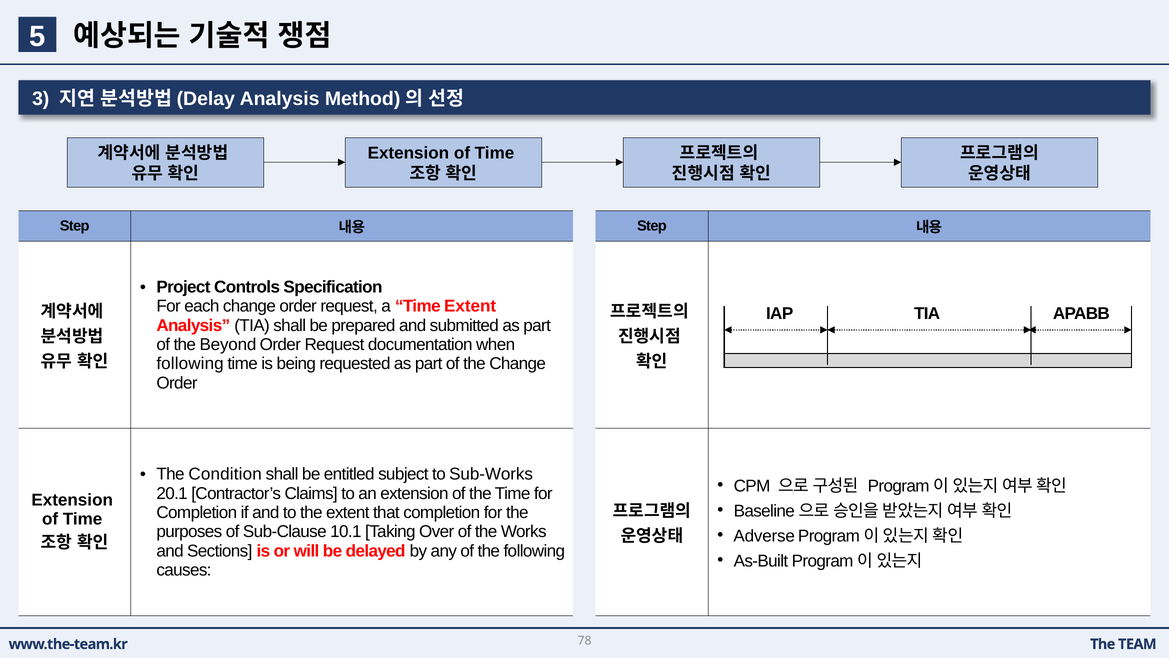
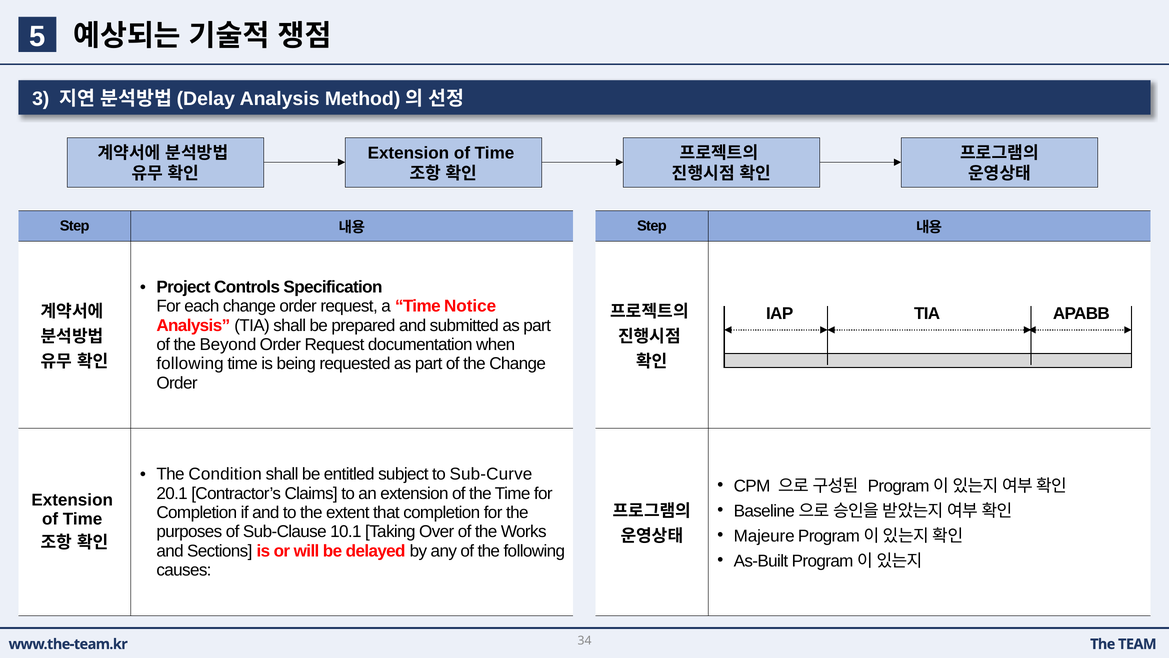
Time Extent: Extent -> Notice
Sub-Works: Sub-Works -> Sub-Curve
Adverse: Adverse -> Majeure
78: 78 -> 34
